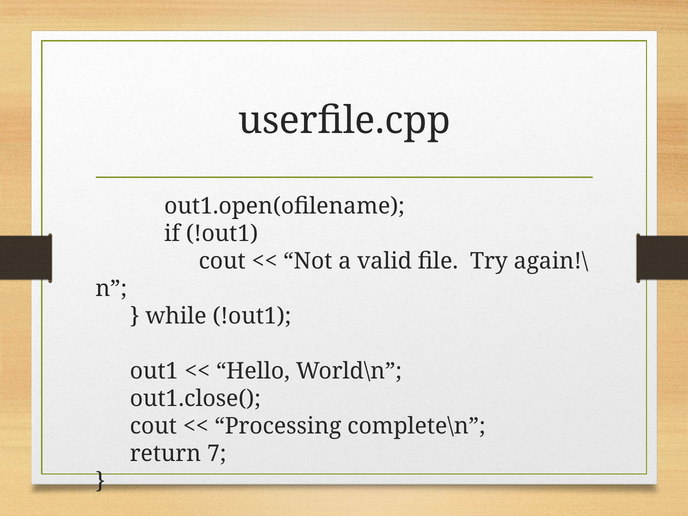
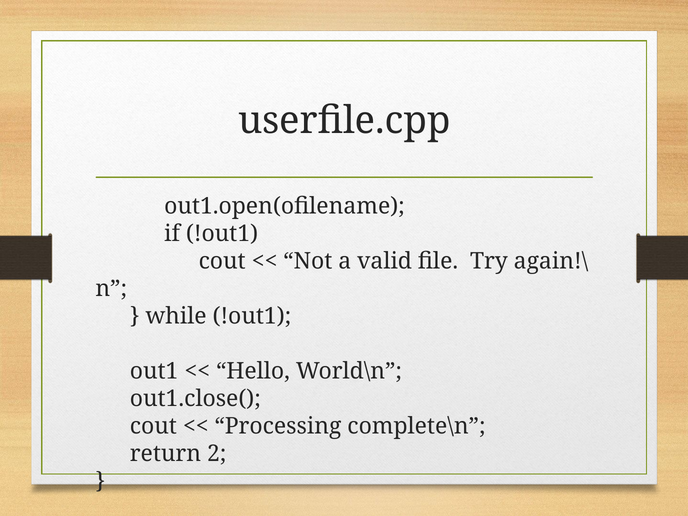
7: 7 -> 2
